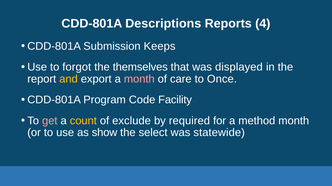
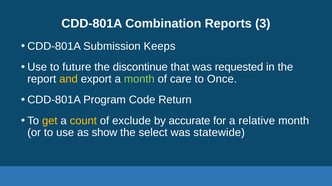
Descriptions: Descriptions -> Combination
4: 4 -> 3
forgot: forgot -> future
themselves: themselves -> discontinue
displayed: displayed -> requested
month at (139, 79) colour: pink -> light green
Facility: Facility -> Return
get colour: pink -> yellow
required: required -> accurate
method: method -> relative
